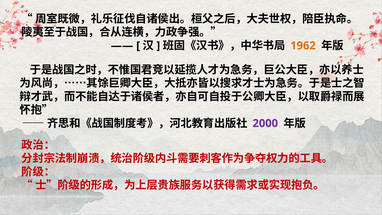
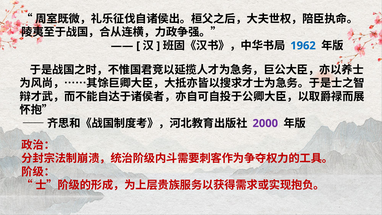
1962 colour: orange -> blue
